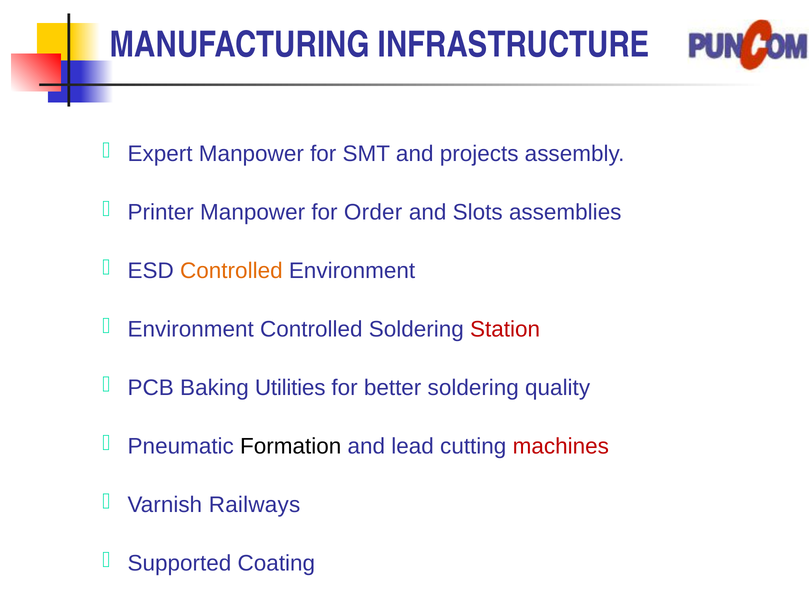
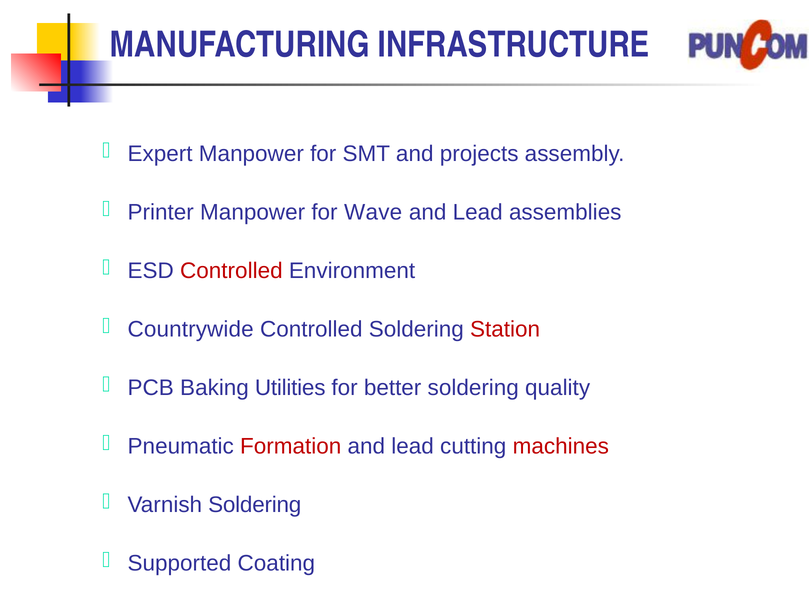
Order: Order -> Wave
Slots at (478, 212): Slots -> Lead
Controlled at (231, 271) colour: orange -> red
Environment at (191, 329): Environment -> Countrywide
Formation colour: black -> red
Varnish Railways: Railways -> Soldering
